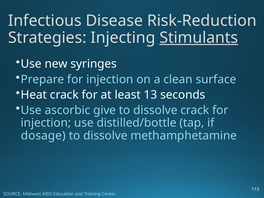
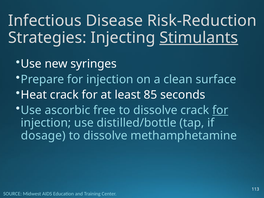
13: 13 -> 85
give: give -> free
for at (220, 110) underline: none -> present
